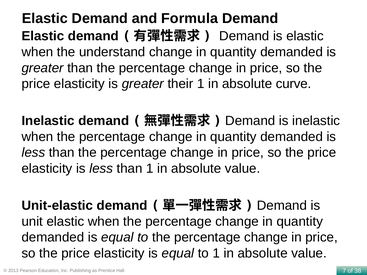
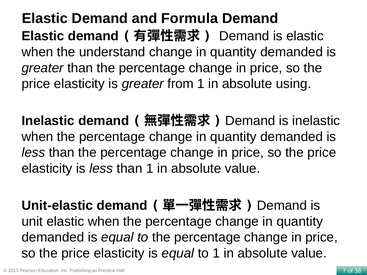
their: their -> from
curve: curve -> using
